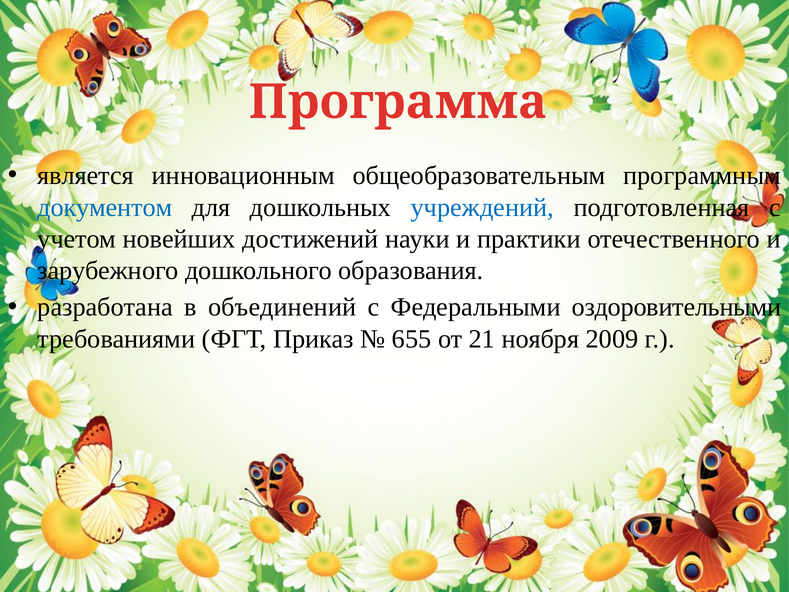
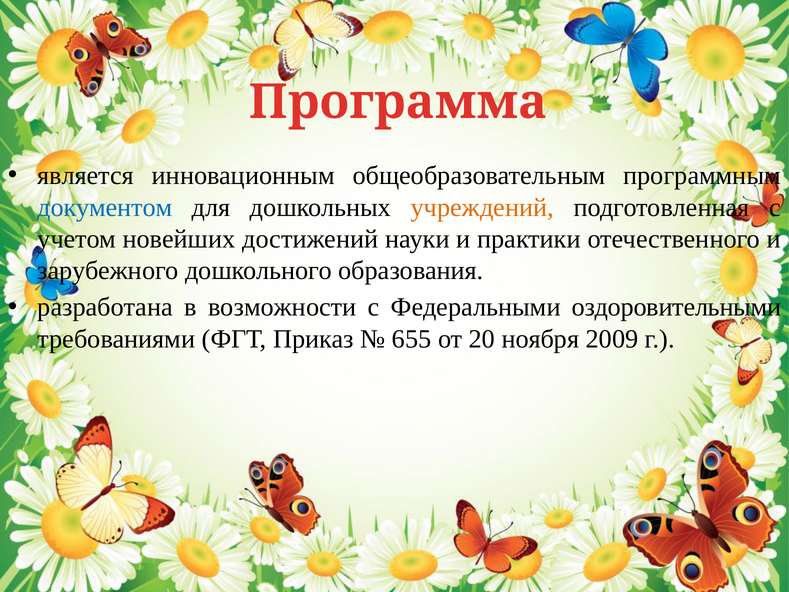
учреждений colour: blue -> orange
объединений: объединений -> возможности
21: 21 -> 20
